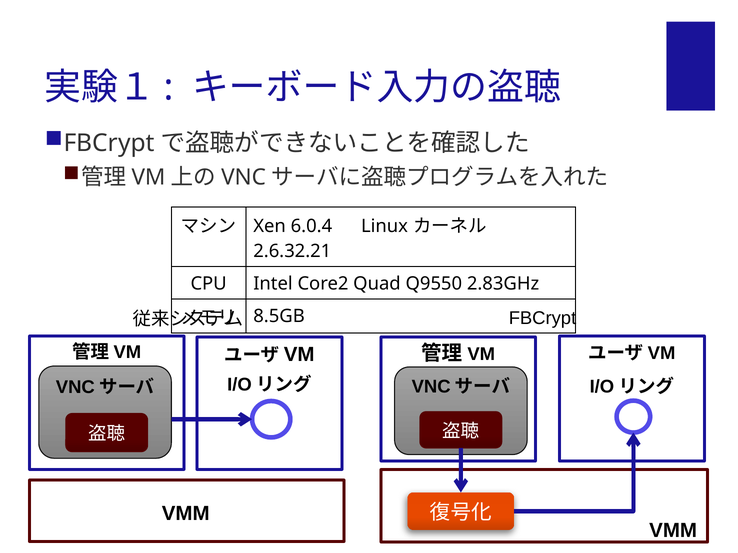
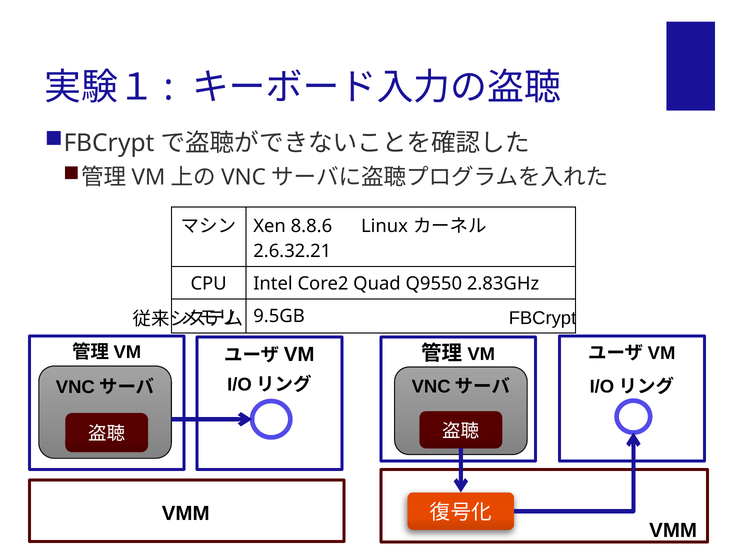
6.0.4: 6.0.4 -> 8.8.6
8.5GB: 8.5GB -> 9.5GB
